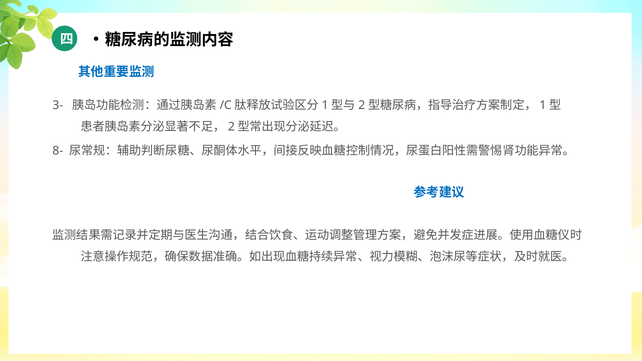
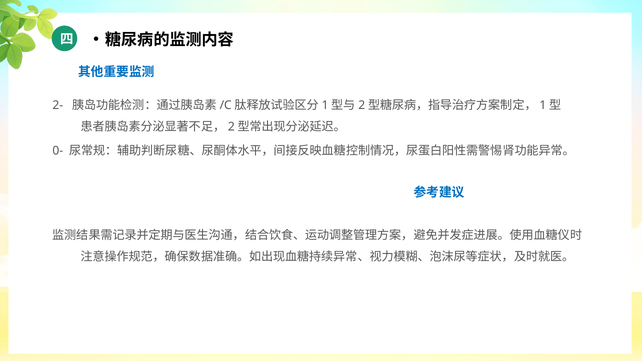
3-: 3- -> 2-
8-: 8- -> 0-
